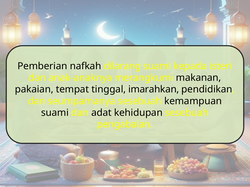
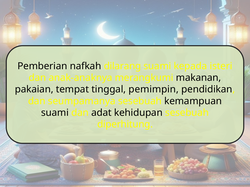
imarahkan: imarahkan -> pemimpin
pengabaian: pengabaian -> diperhitung
